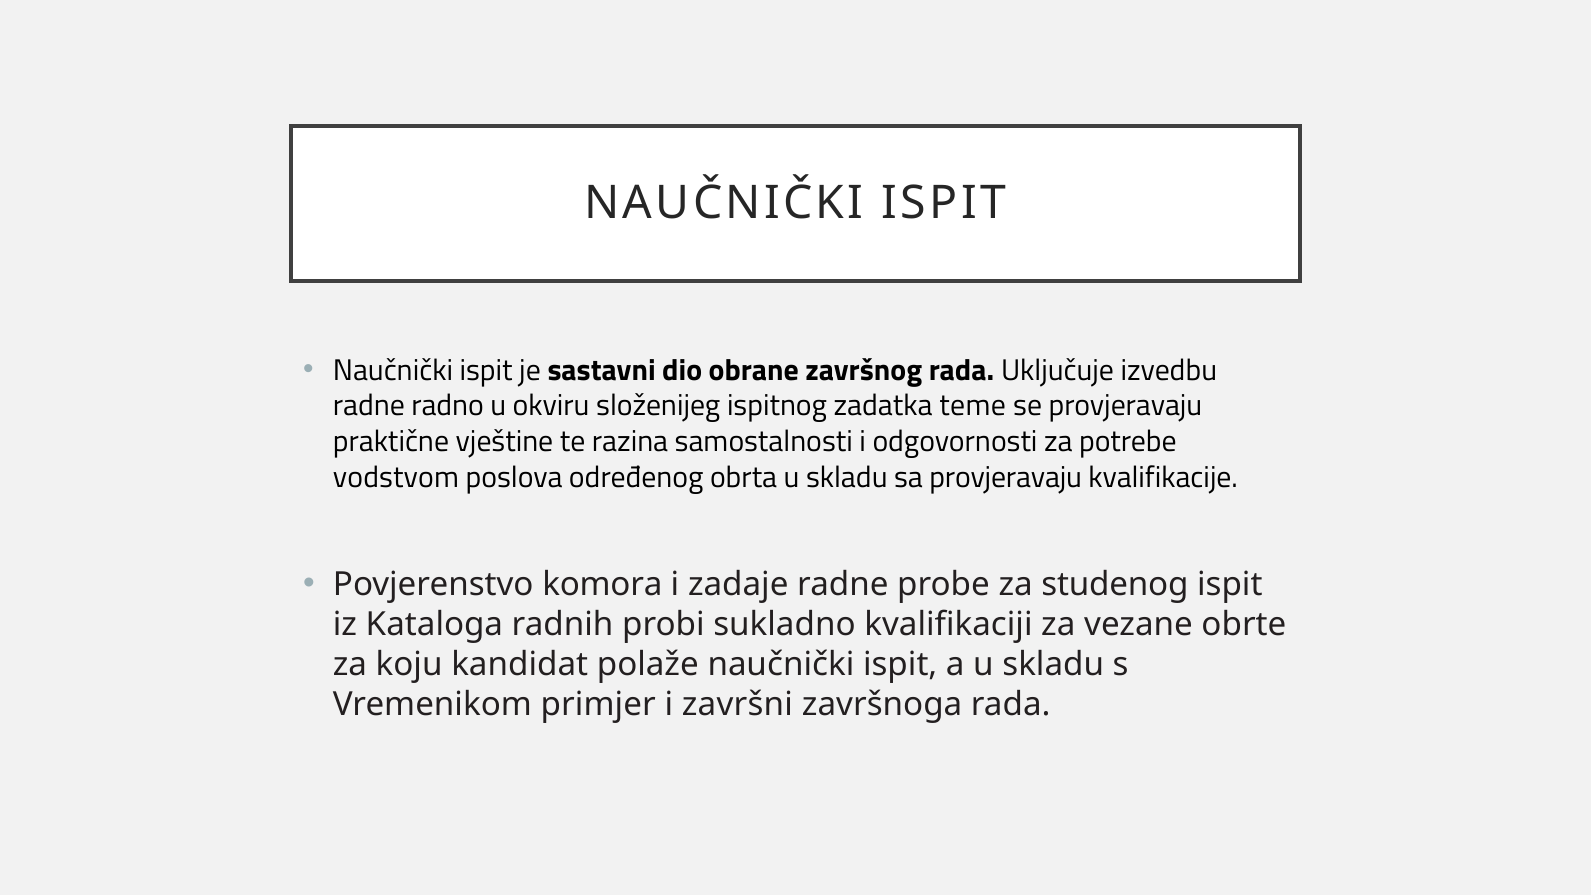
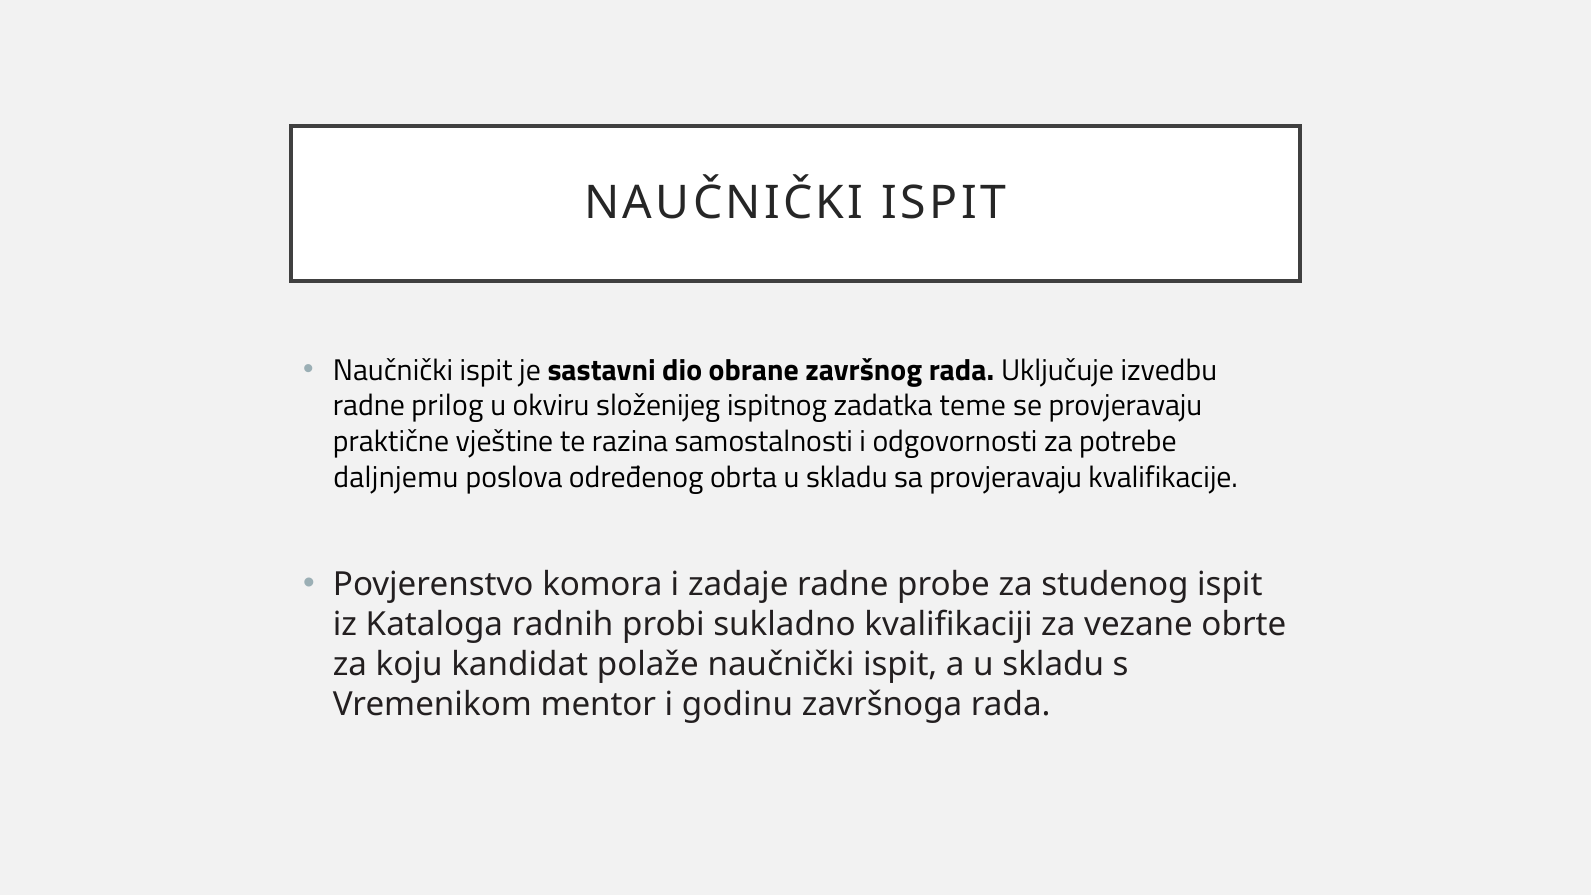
radno: radno -> prilog
vodstvom: vodstvom -> daljnjemu
primjer: primjer -> mentor
završni: završni -> godinu
